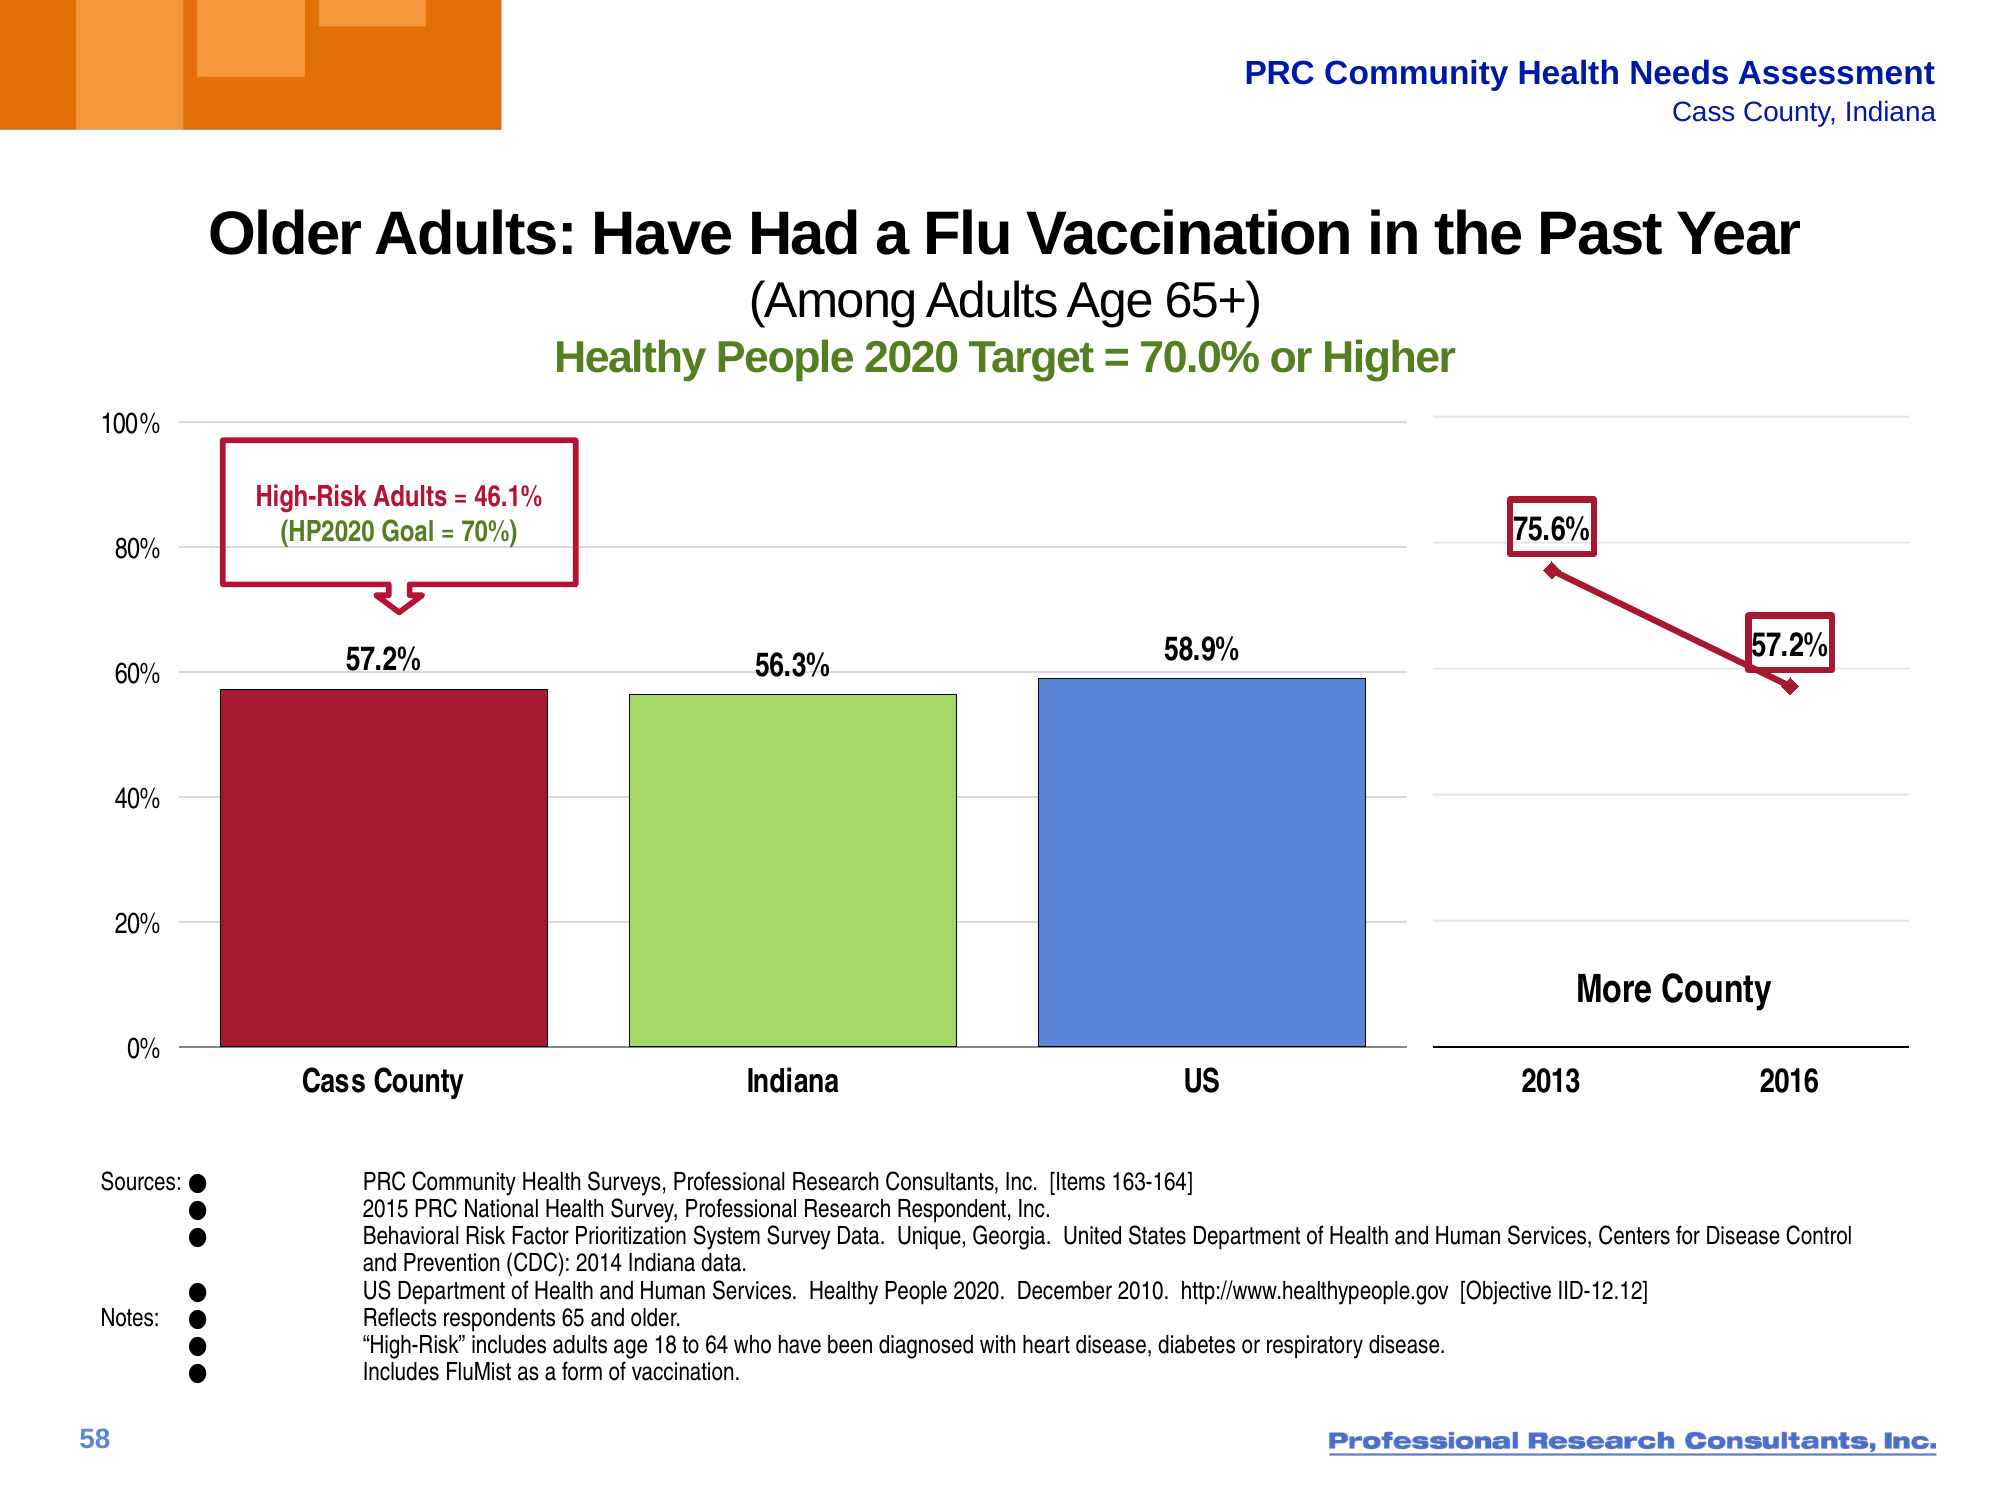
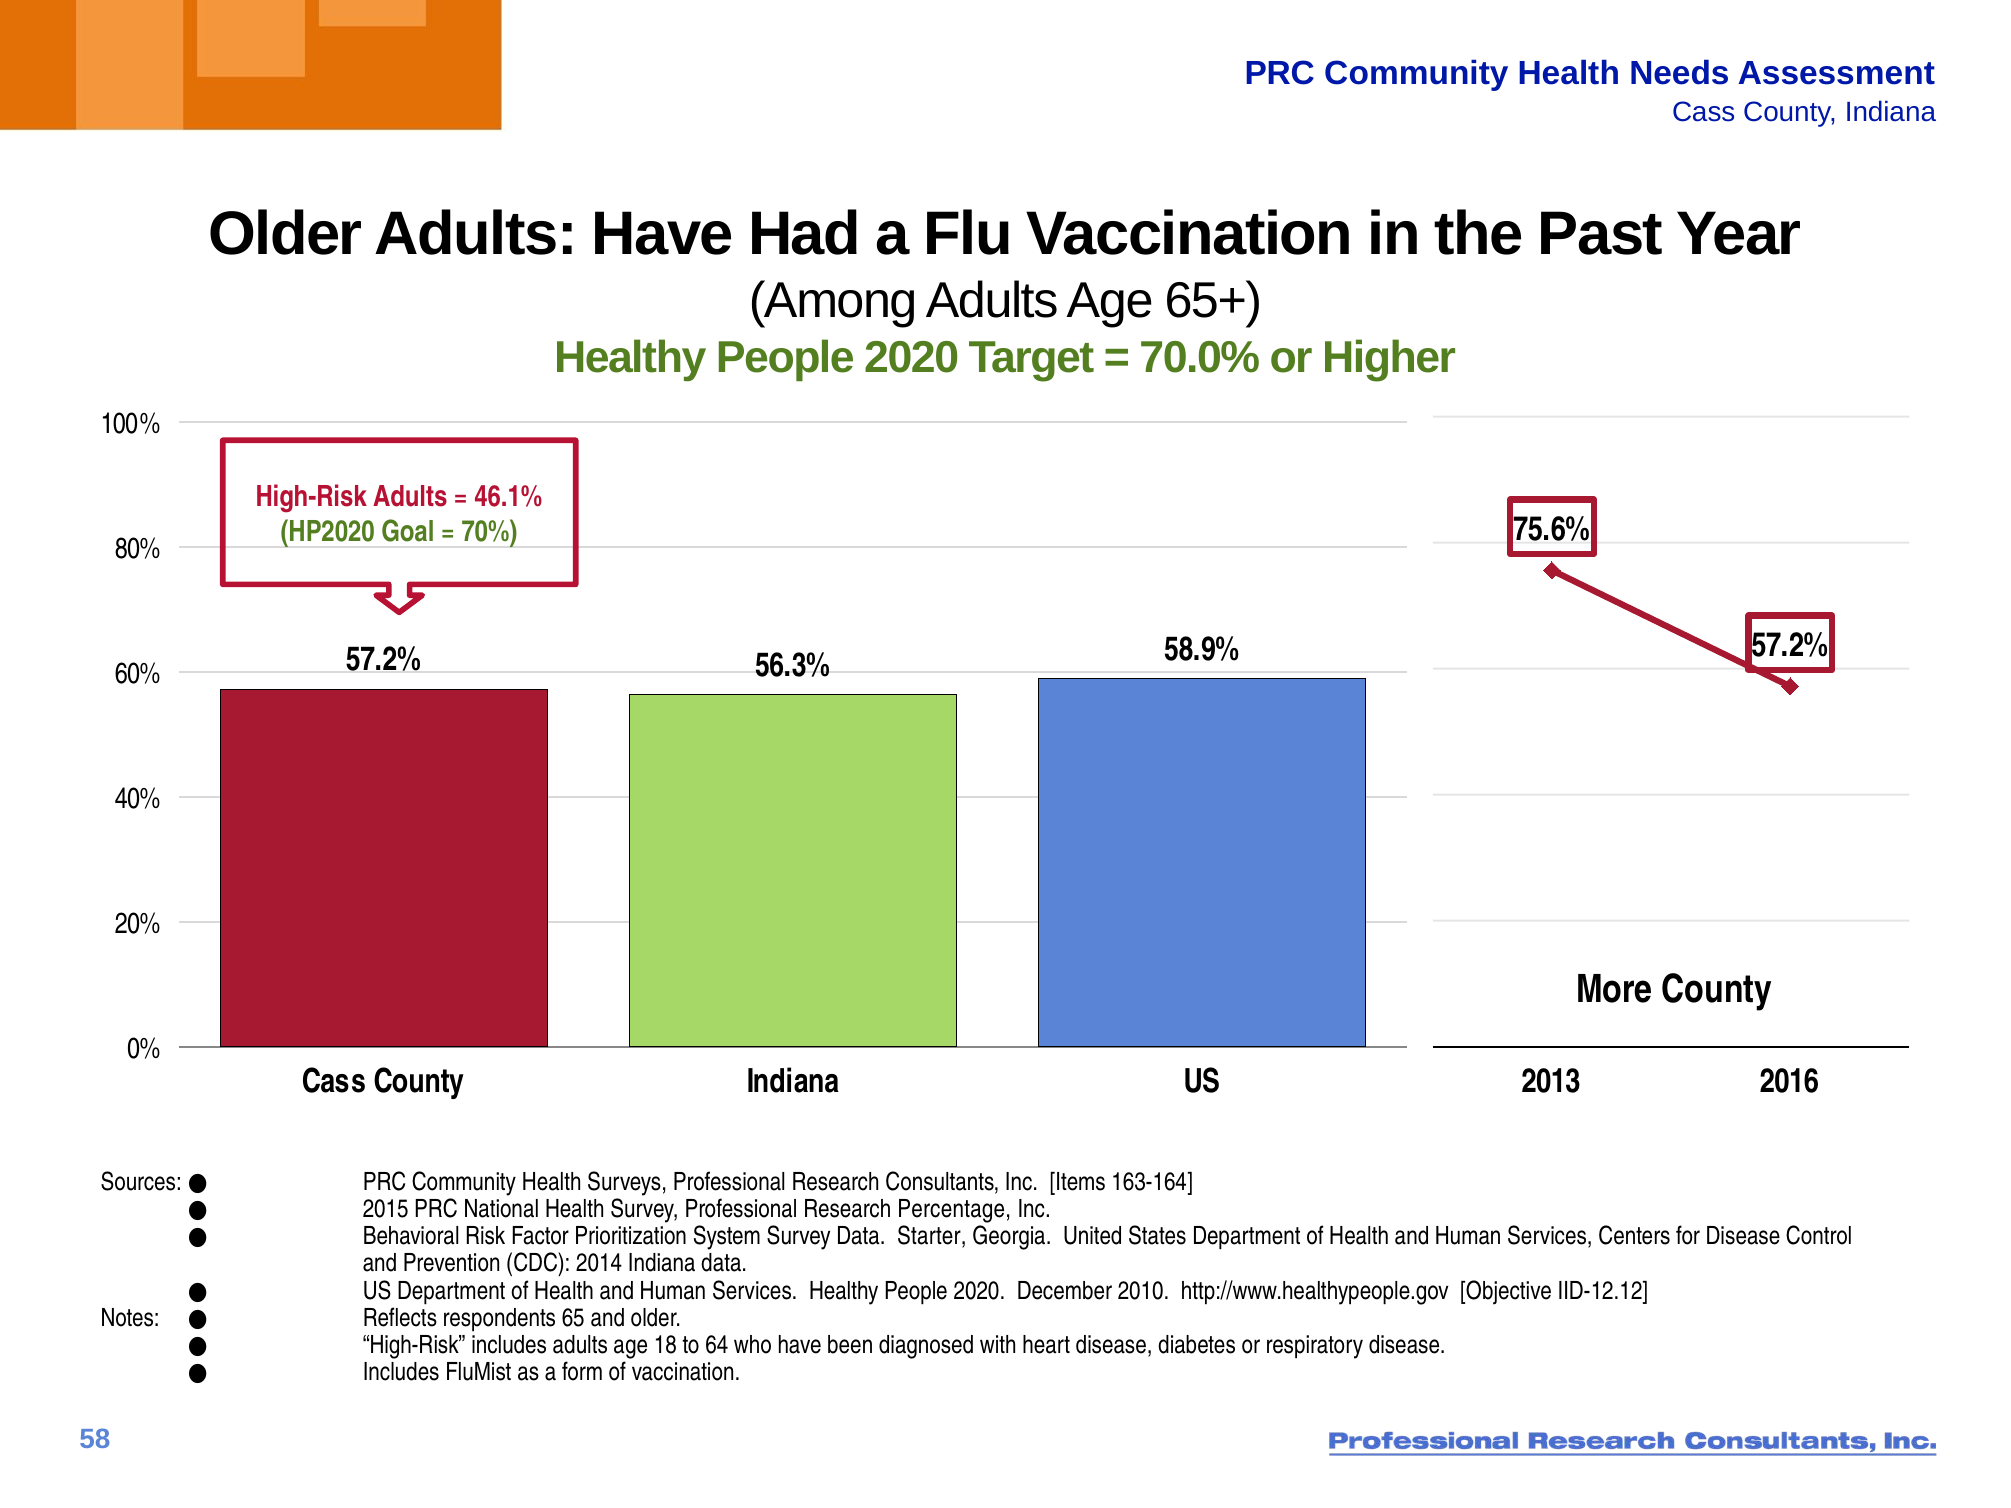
Respondent: Respondent -> Percentage
Unique: Unique -> Starter
